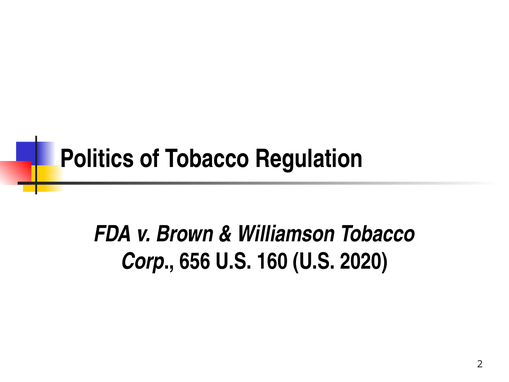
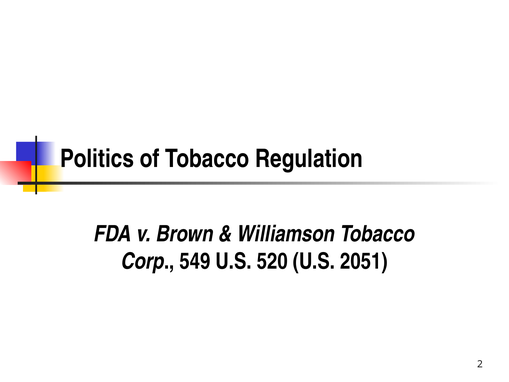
656: 656 -> 549
160: 160 -> 520
2020: 2020 -> 2051
